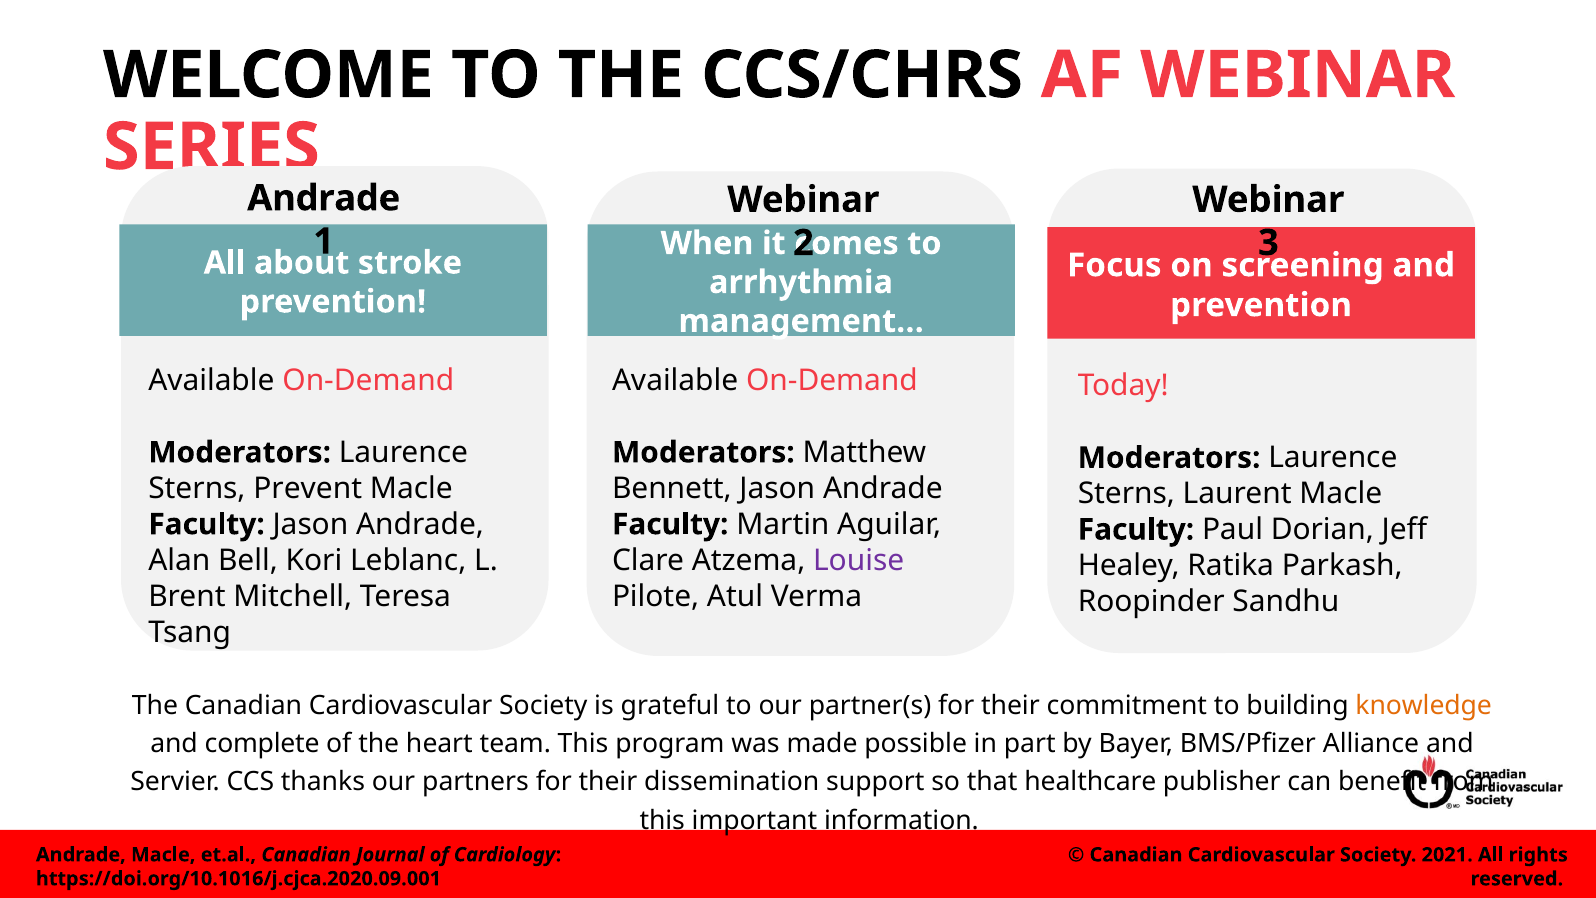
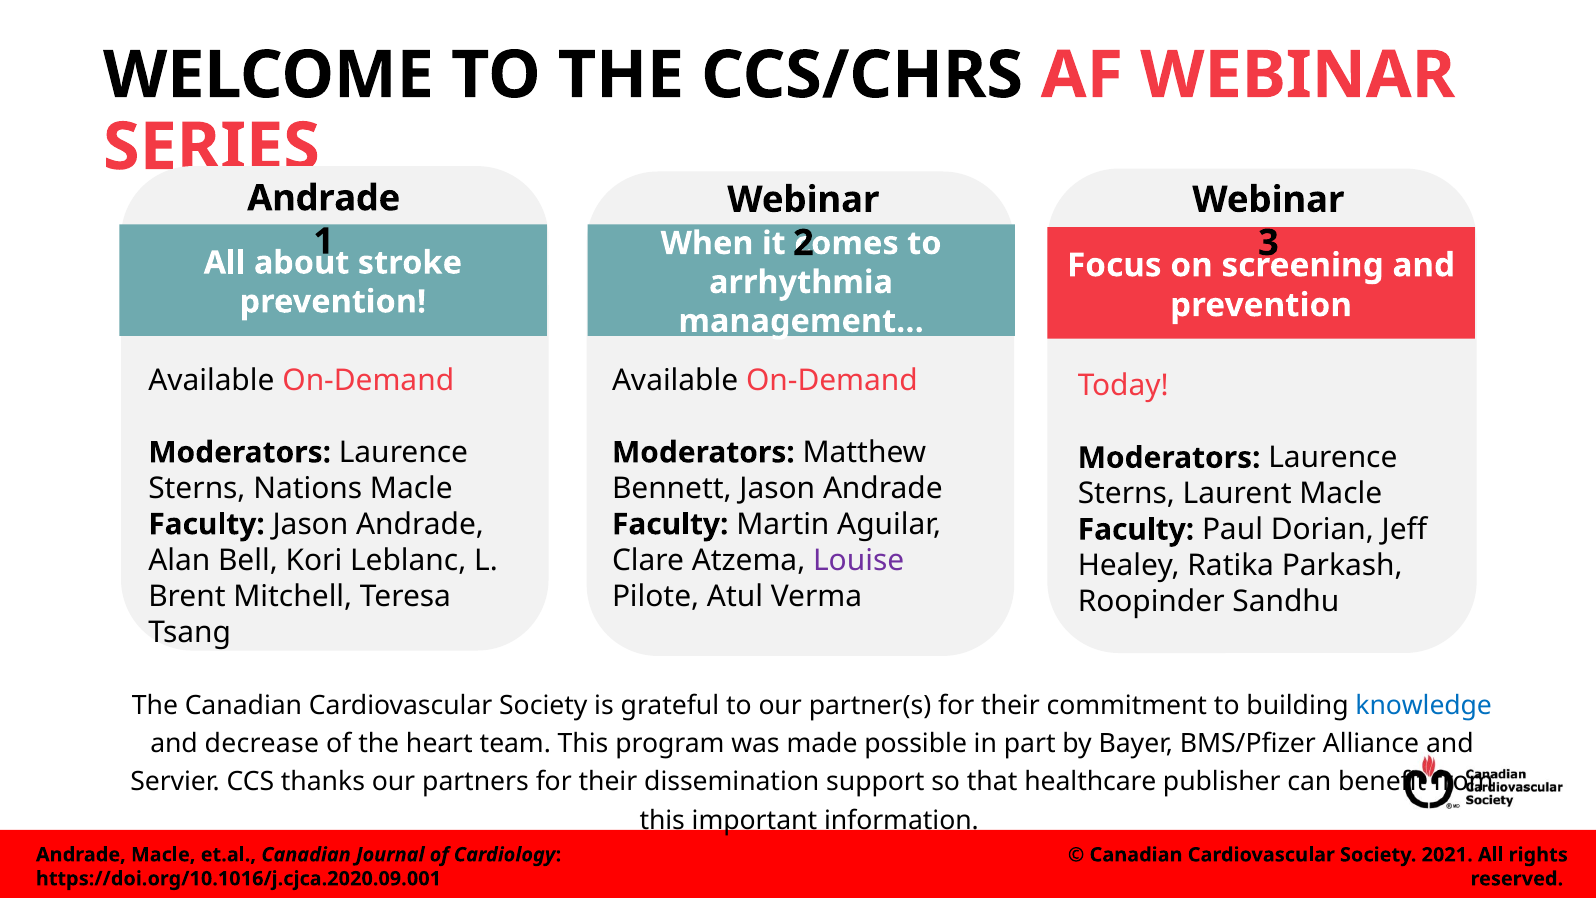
Prevent: Prevent -> Nations
knowledge colour: orange -> blue
complete: complete -> decrease
